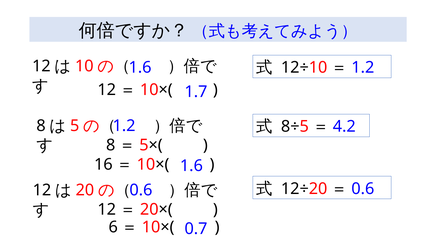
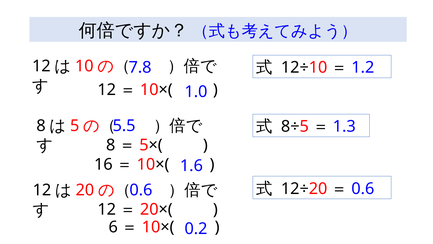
1.6 at (140, 67): 1.6 -> 7.8
1.7: 1.7 -> 1.0
4.2: 4.2 -> 1.3
1.2 at (124, 125): 1.2 -> 5.5
0.7: 0.7 -> 0.2
